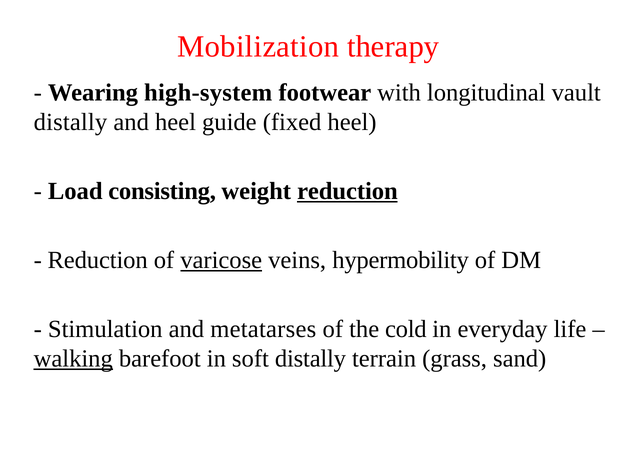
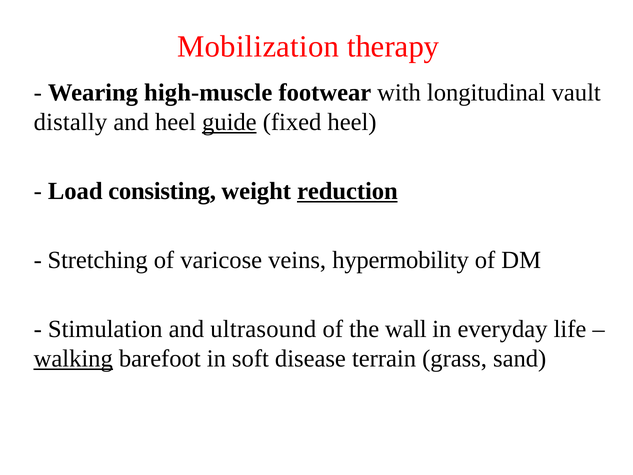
high-system: high-system -> high-muscle
guide underline: none -> present
Reduction at (98, 260): Reduction -> Stretching
varicose underline: present -> none
metatarses: metatarses -> ultrasound
cold: cold -> wall
soft distally: distally -> disease
